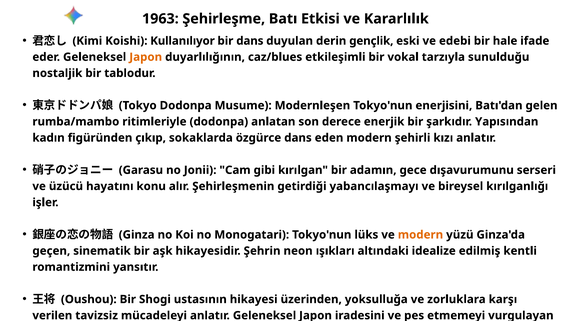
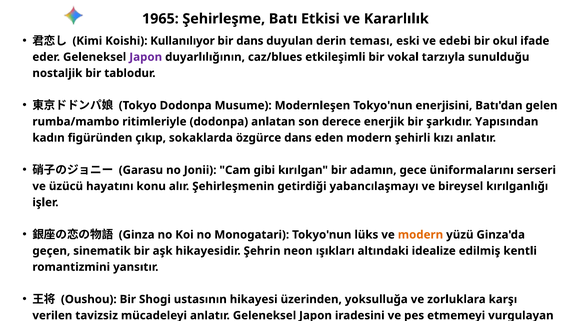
1963: 1963 -> 1965
gençlik: gençlik -> teması
hale: hale -> okul
Japon at (146, 57) colour: orange -> purple
dışavurumunu: dışavurumunu -> üniformalarını
